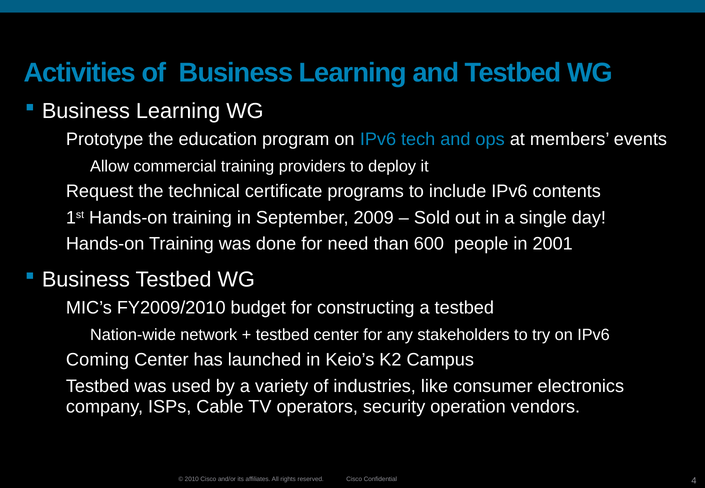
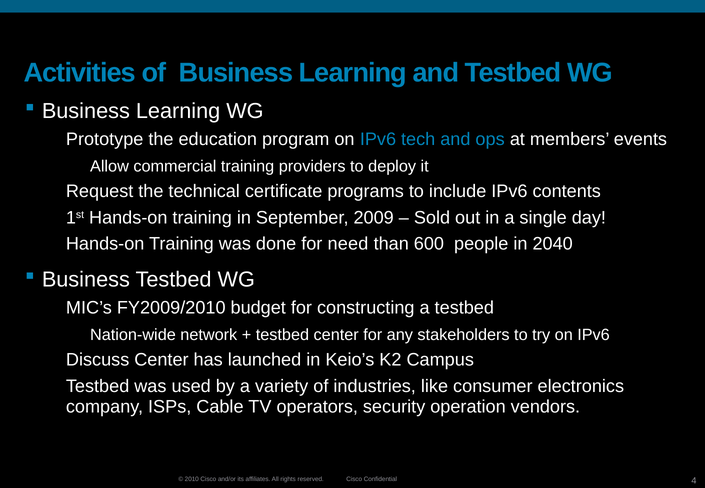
2001: 2001 -> 2040
Coming: Coming -> Discuss
